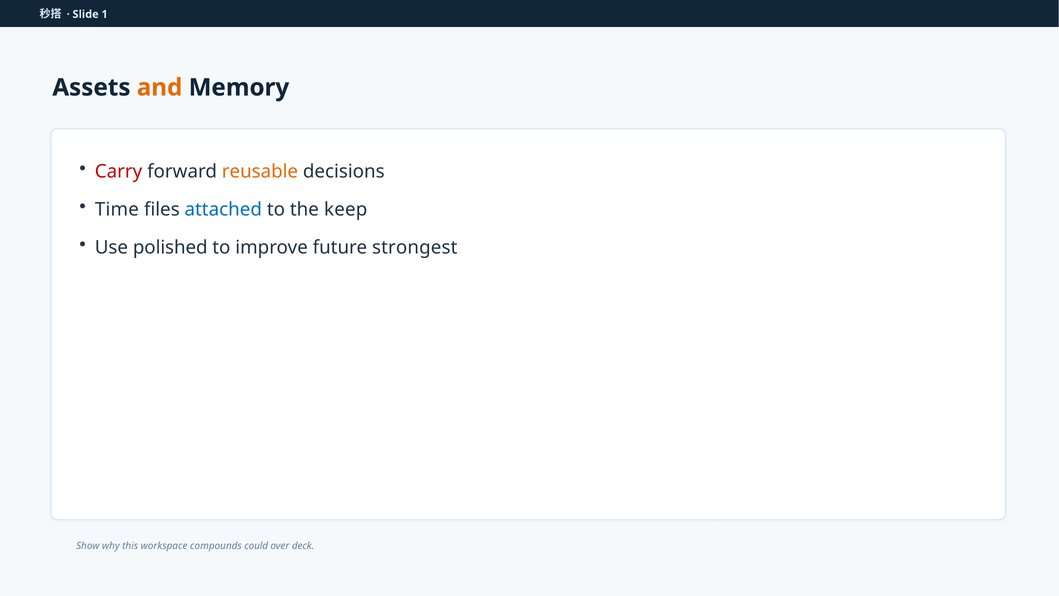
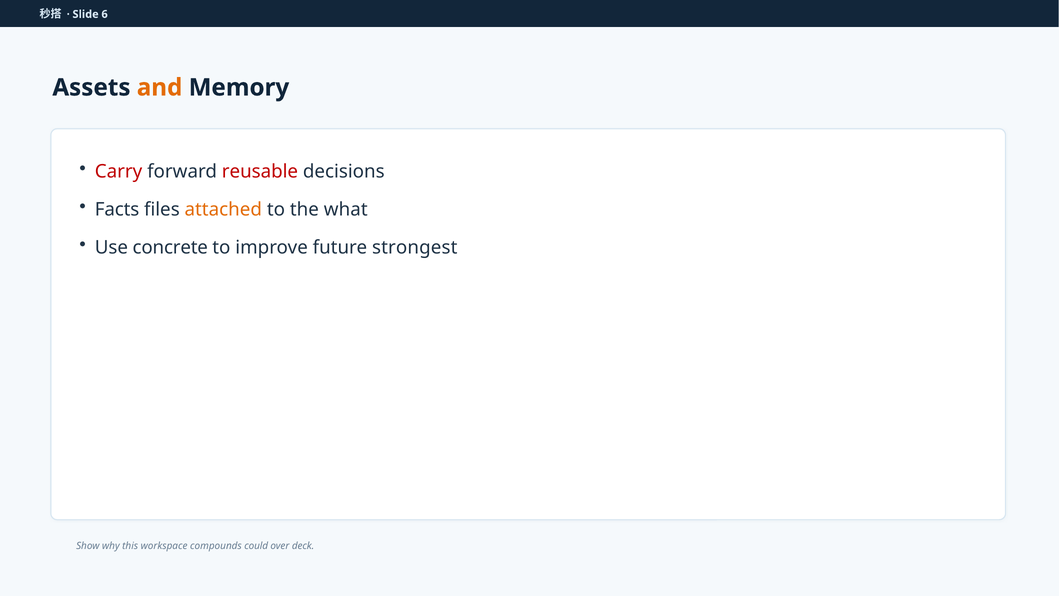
1: 1 -> 6
reusable colour: orange -> red
Time: Time -> Facts
attached colour: blue -> orange
keep: keep -> what
polished: polished -> concrete
